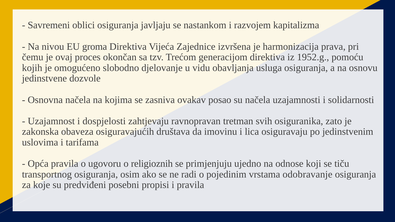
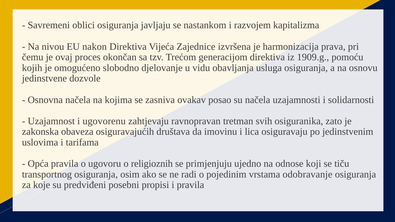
groma: groma -> nakon
1952.g: 1952.g -> 1909.g
dospjelosti: dospjelosti -> ugovorenu
